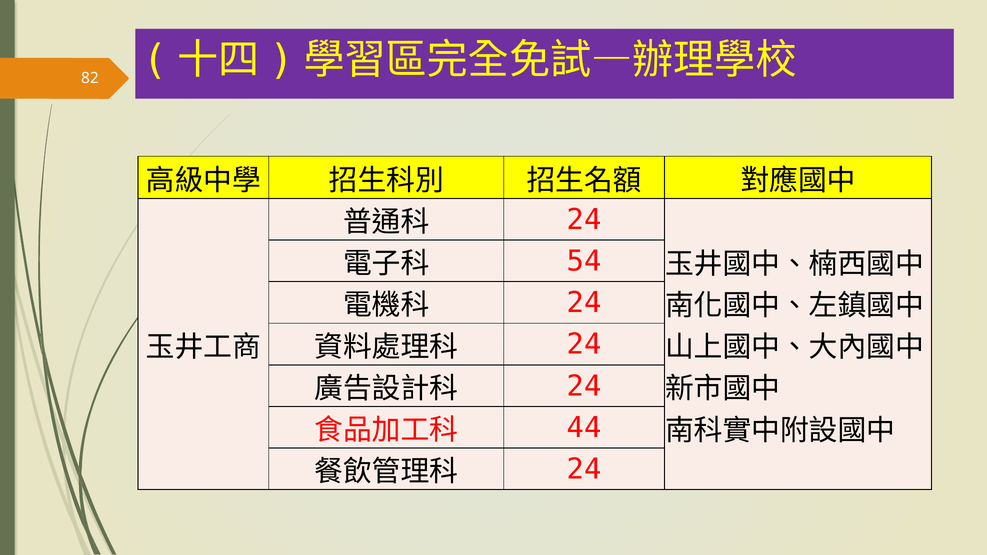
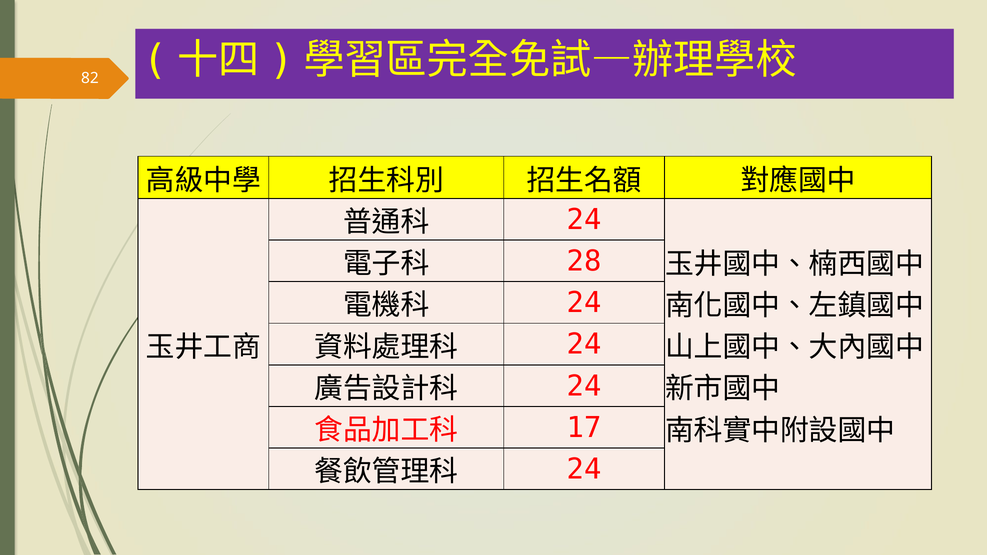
54: 54 -> 28
44: 44 -> 17
